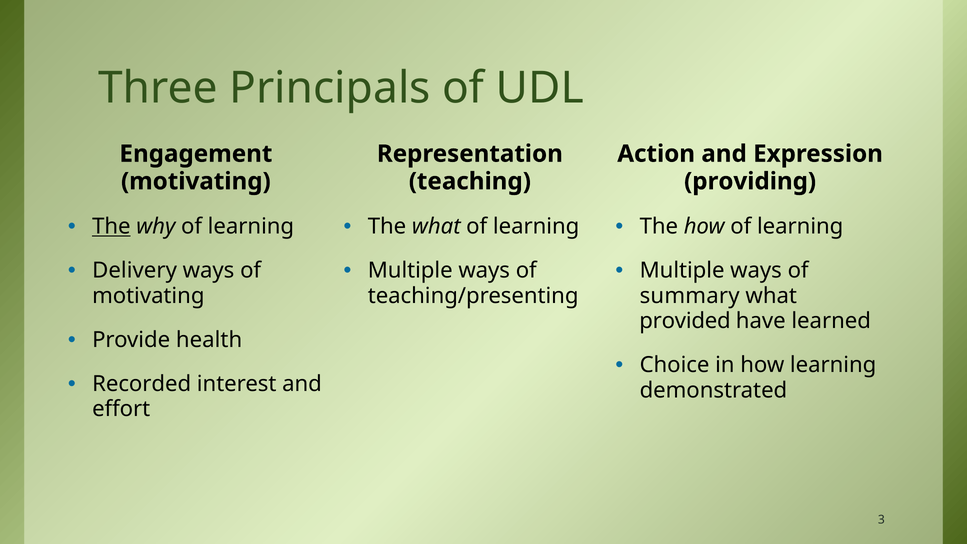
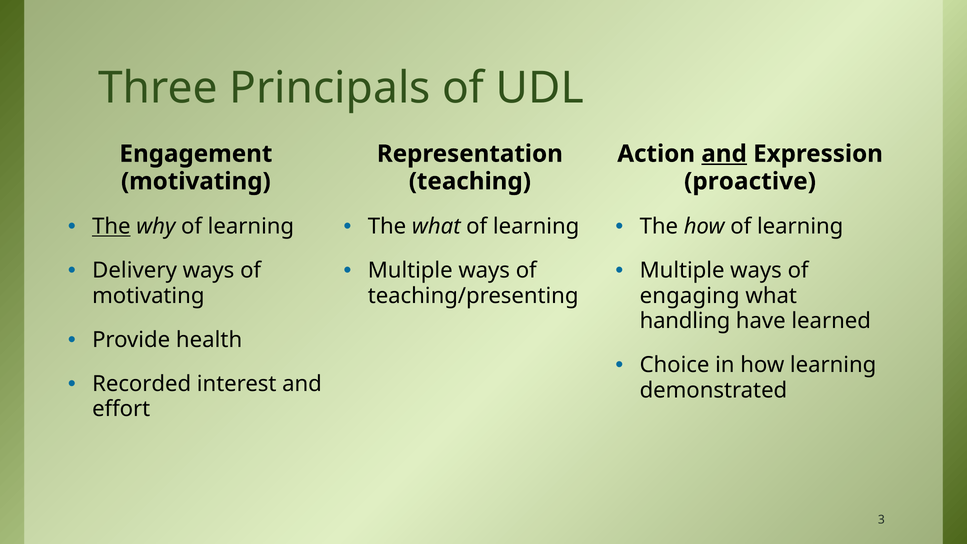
and at (724, 154) underline: none -> present
providing: providing -> proactive
summary: summary -> engaging
provided: provided -> handling
